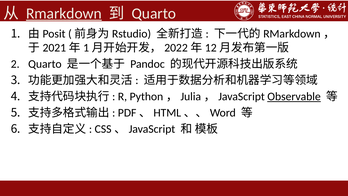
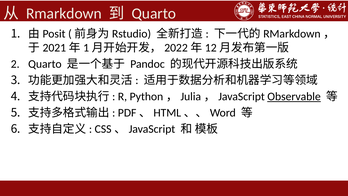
Rmarkdown underline: present -> none
